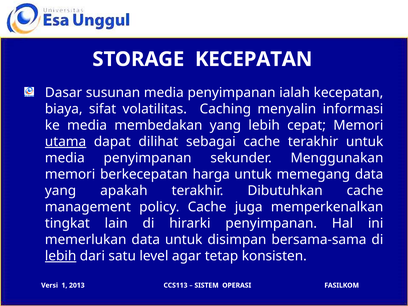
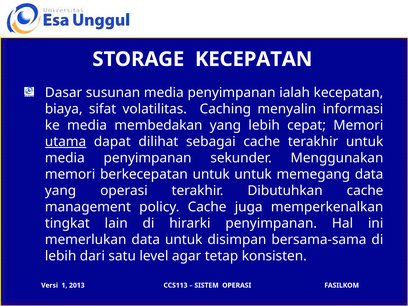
berkecepatan harga: harga -> untuk
yang apakah: apakah -> operasi
lebih at (61, 256) underline: present -> none
